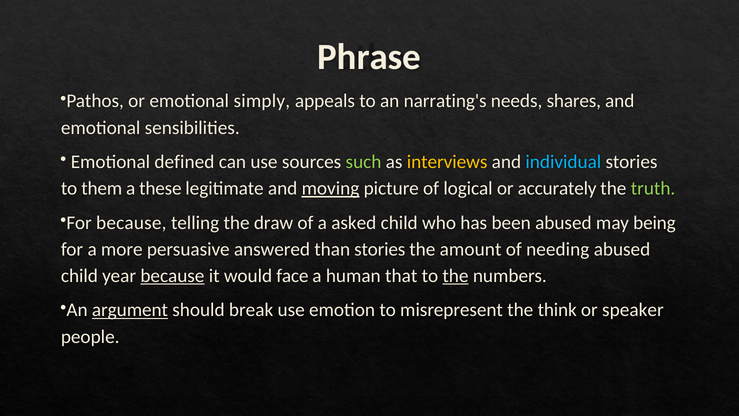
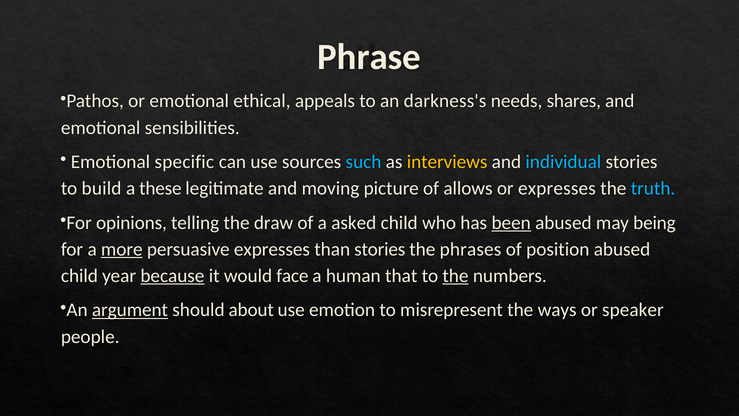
simply: simply -> ethical
narrating's: narrating's -> darkness's
defined: defined -> specific
such colour: light green -> light blue
them: them -> build
moving underline: present -> none
logical: logical -> allows
or accurately: accurately -> expresses
truth colour: light green -> light blue
because at (131, 223): because -> opinions
been underline: none -> present
more underline: none -> present
persuasive answered: answered -> expresses
amount: amount -> phrases
needing: needing -> position
break: break -> about
think: think -> ways
